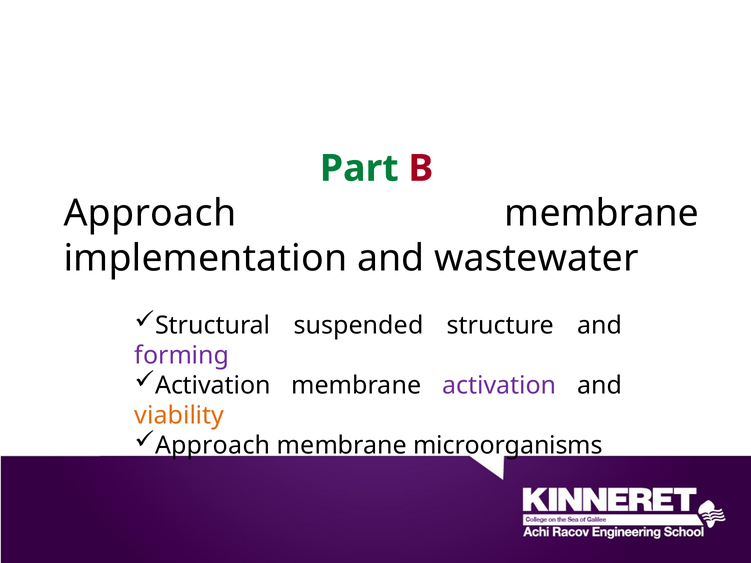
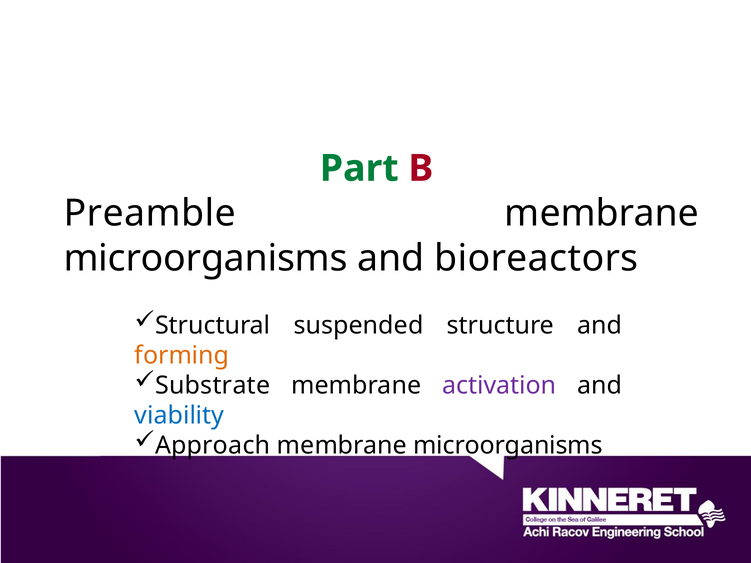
Approach at (150, 214): Approach -> Preamble
implementation at (205, 259): implementation -> microorganisms
wastewater: wastewater -> bioreactors
forming colour: purple -> orange
Activation at (213, 386): Activation -> Substrate
viability colour: orange -> blue
